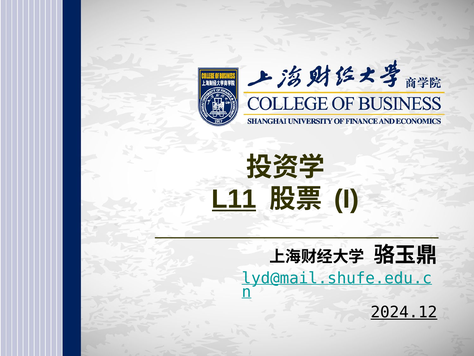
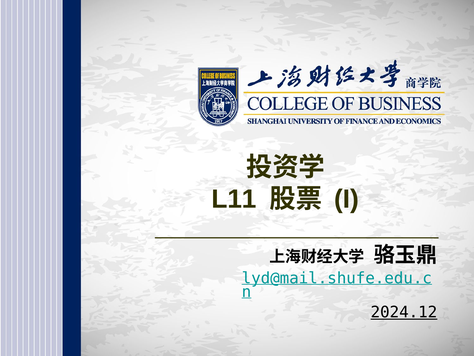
L11 underline: present -> none
